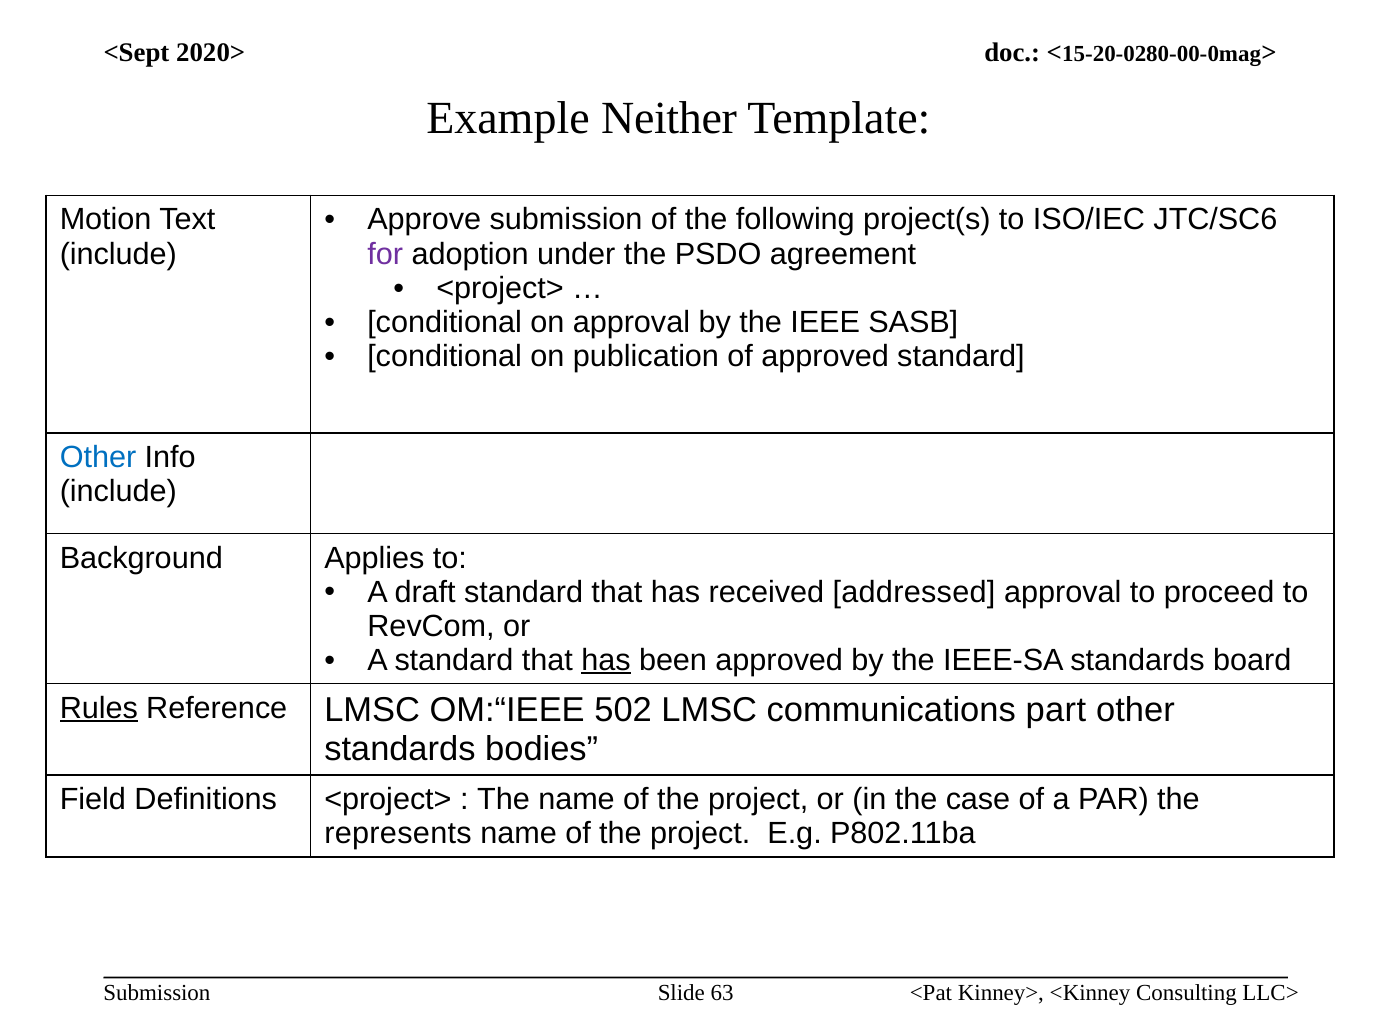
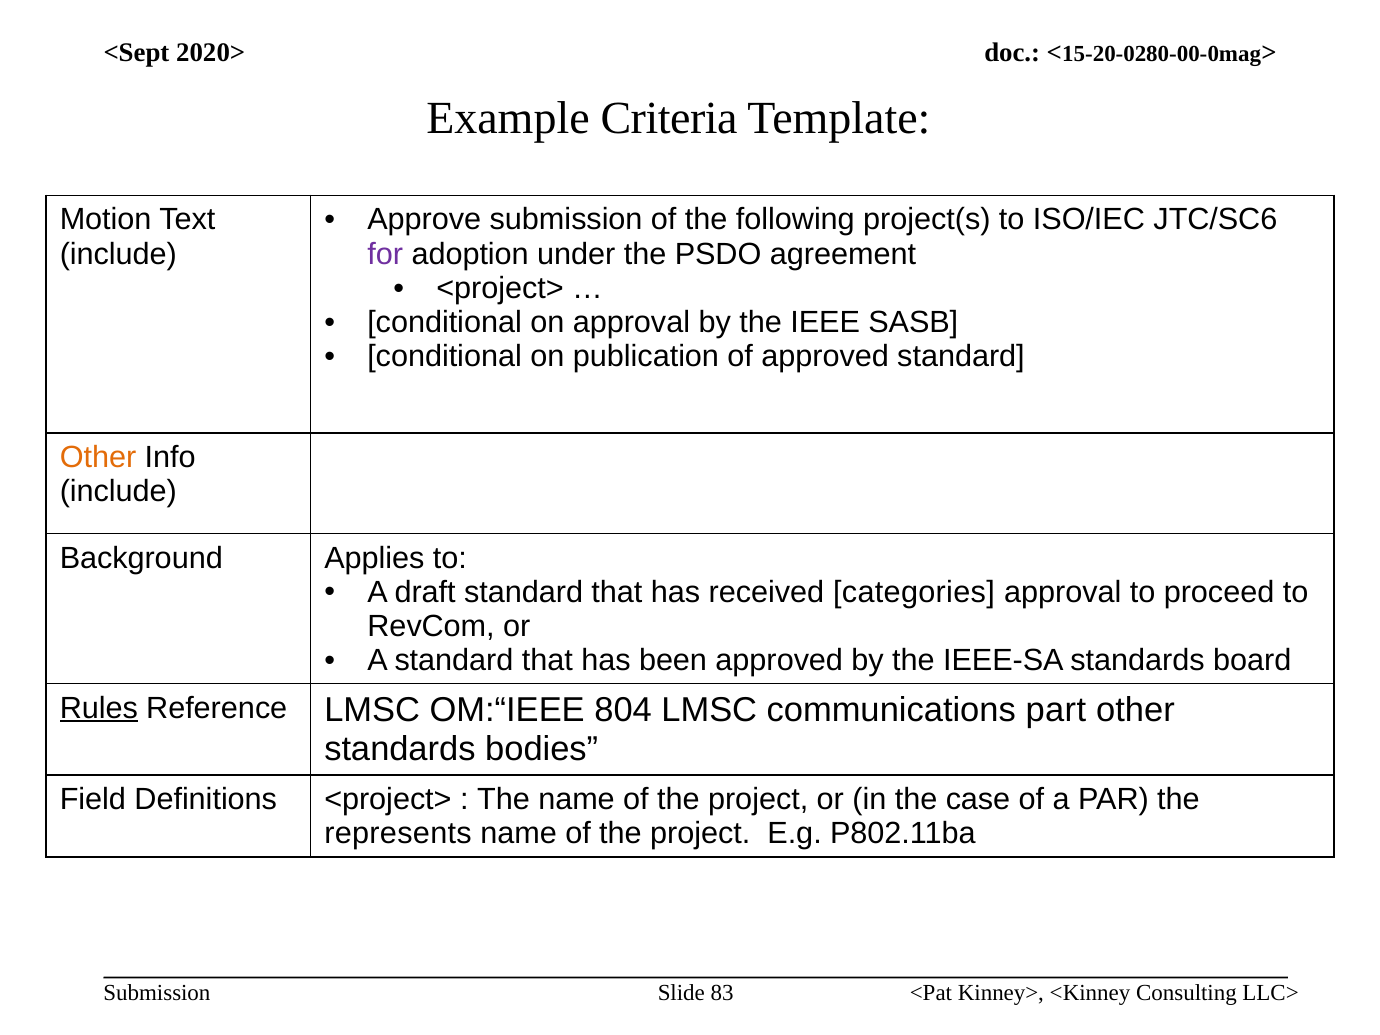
Neither: Neither -> Criteria
Other at (98, 458) colour: blue -> orange
addressed: addressed -> categories
has at (606, 660) underline: present -> none
502: 502 -> 804
63: 63 -> 83
